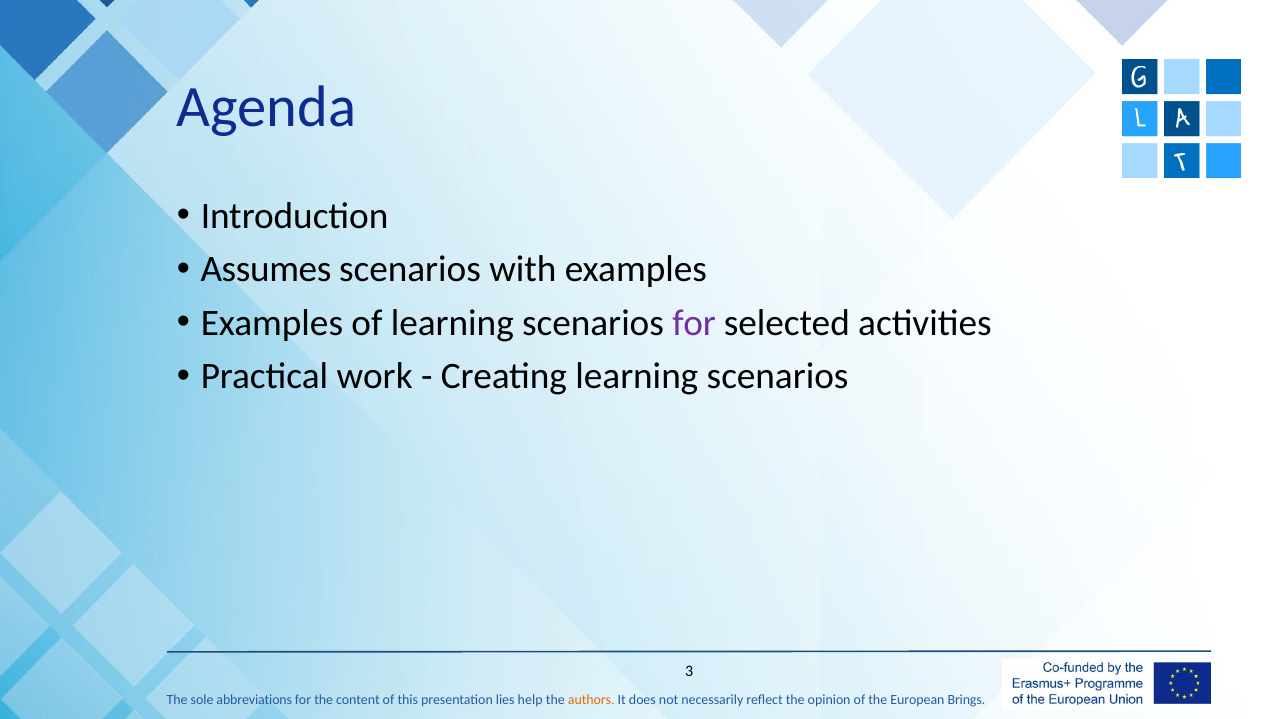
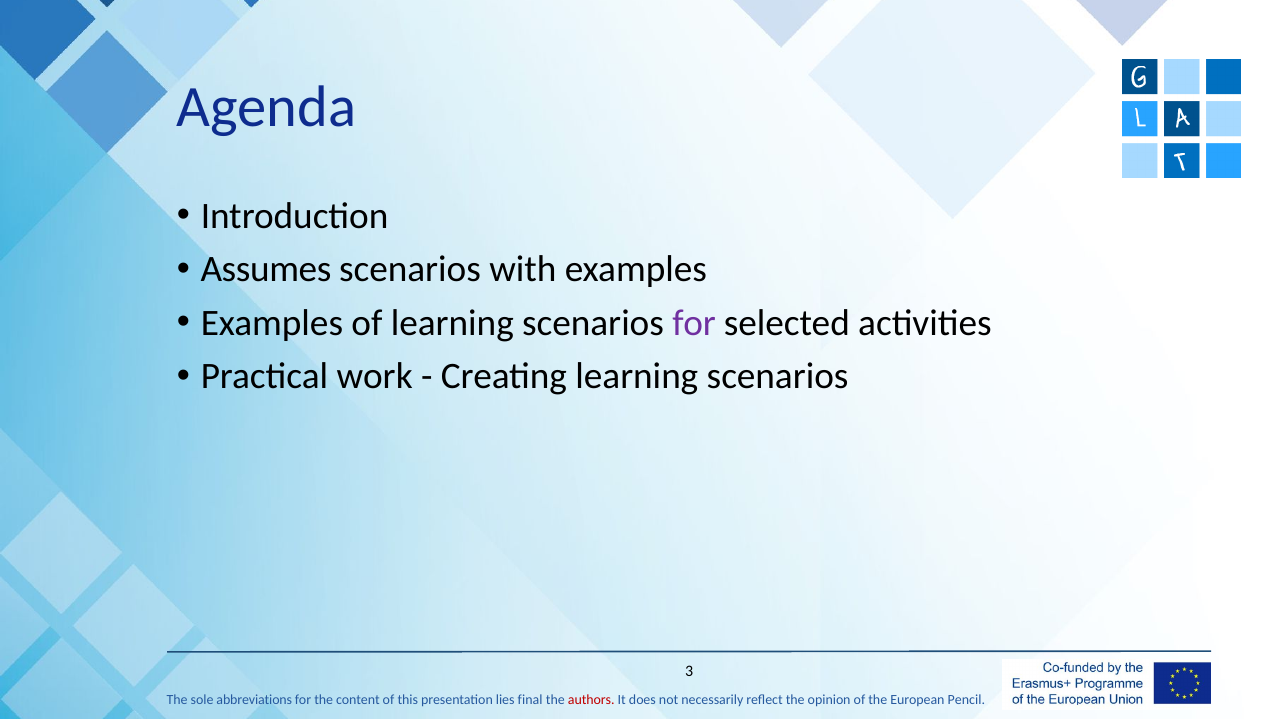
help: help -> final
authors colour: orange -> red
Brings: Brings -> Pencil
